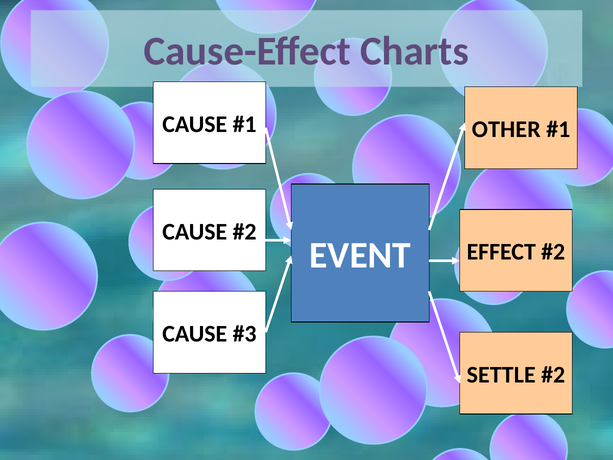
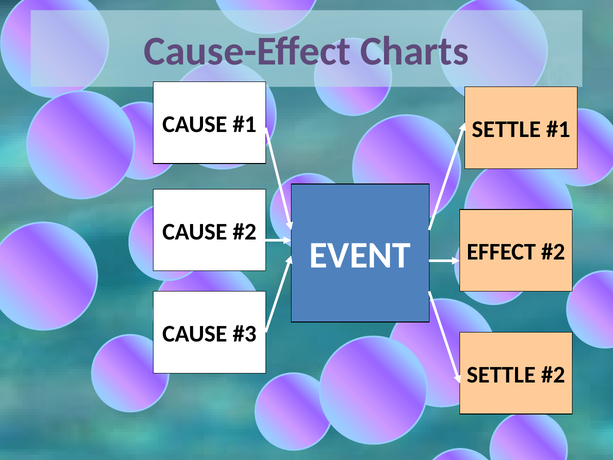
OTHER at (506, 129): OTHER -> SETTLE
